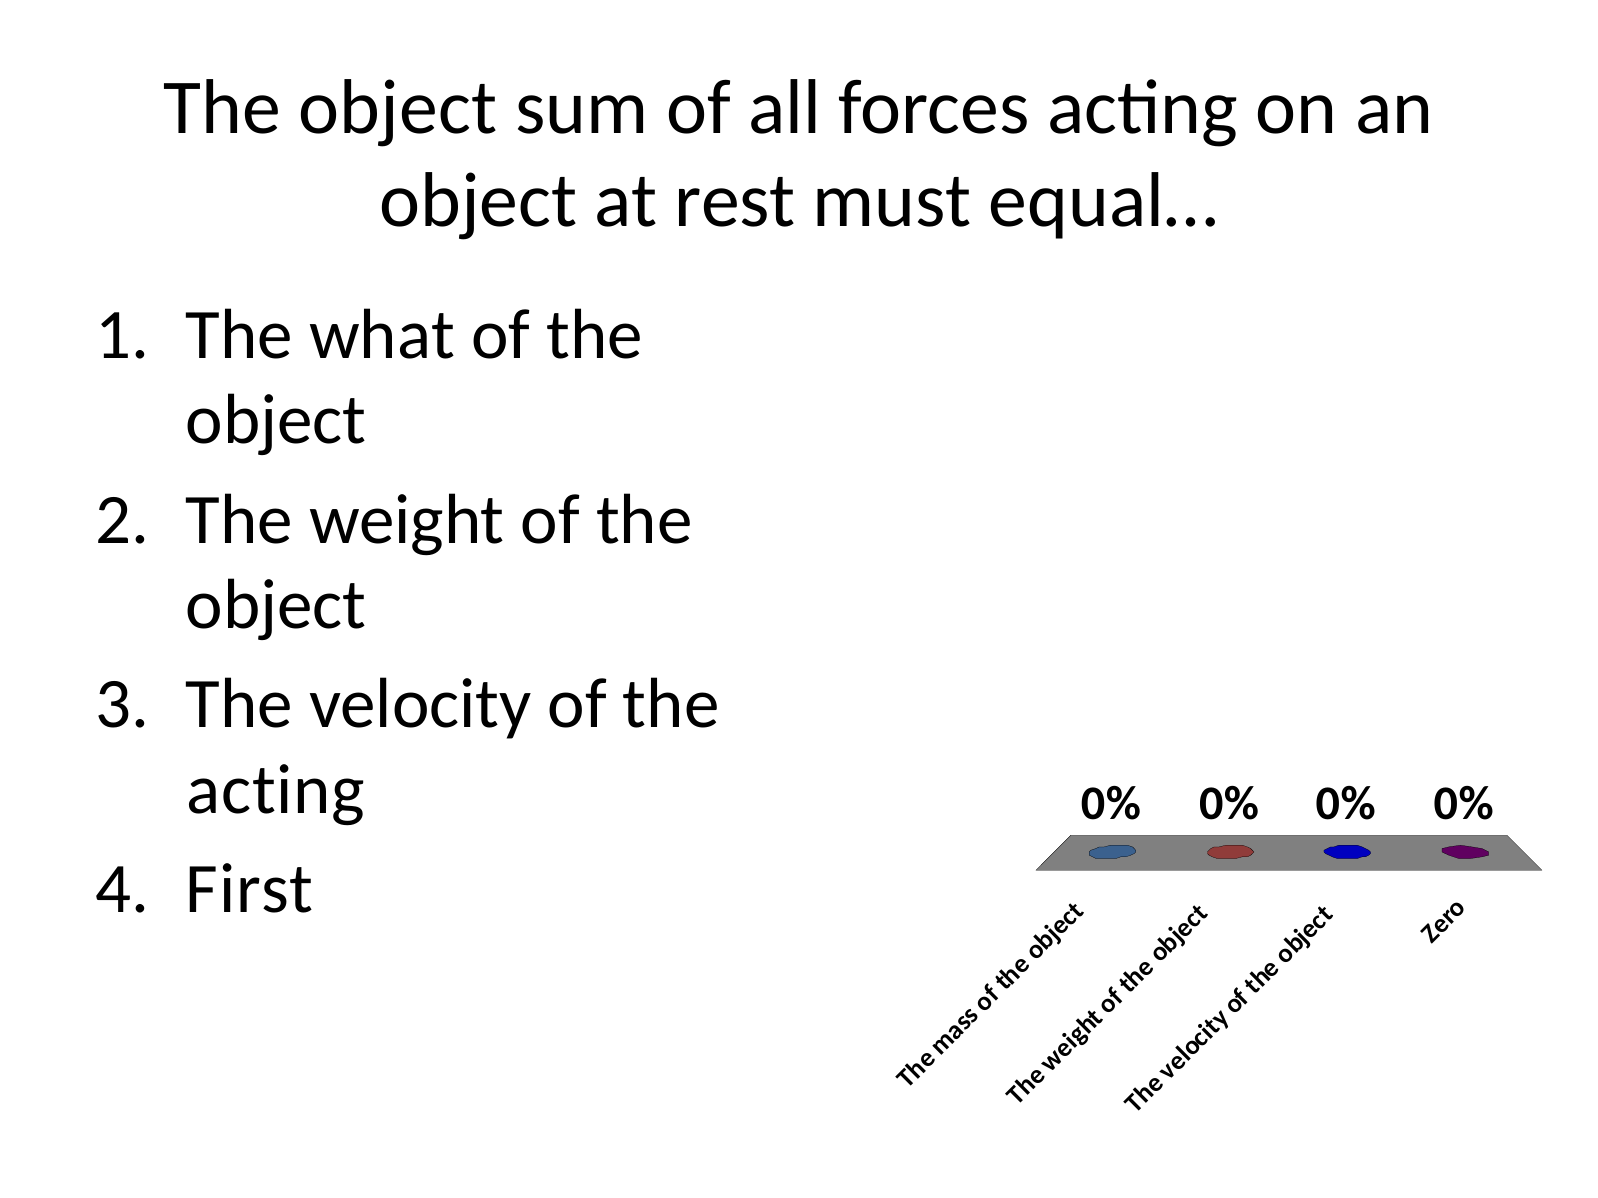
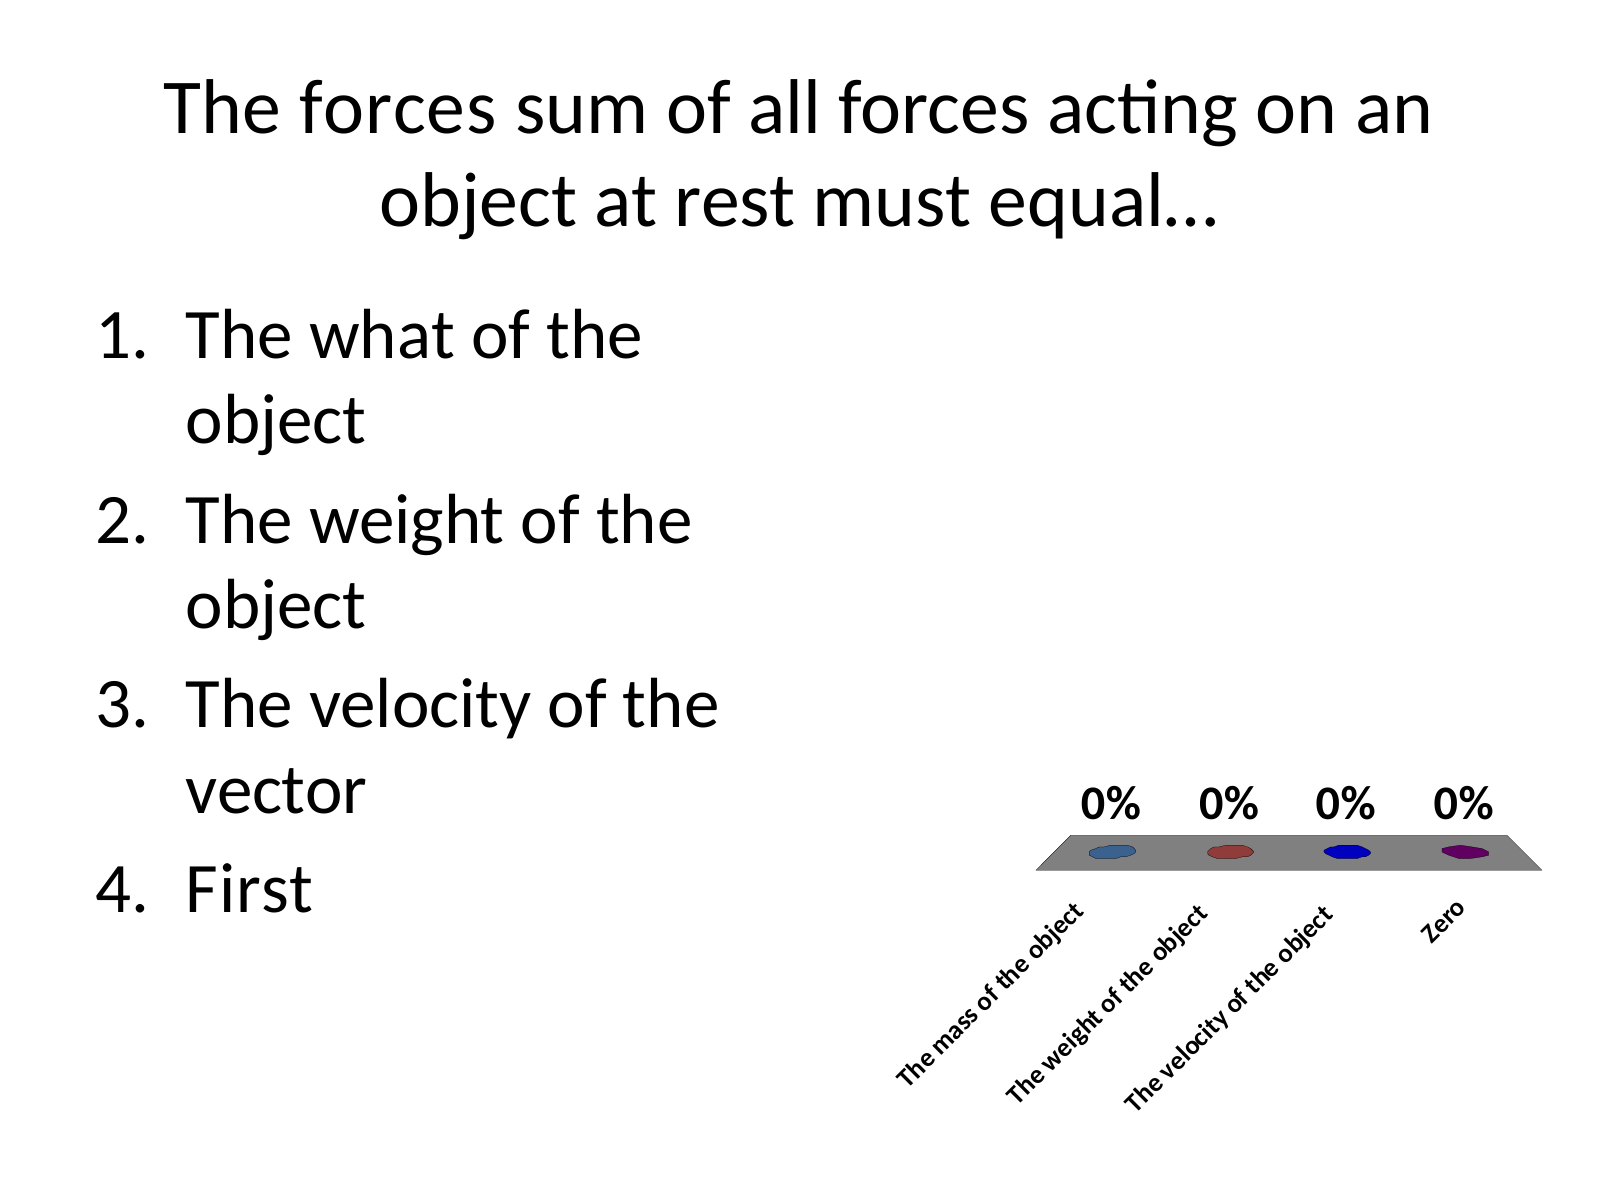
object at (398, 108): object -> forces
acting at (276, 790): acting -> vector
